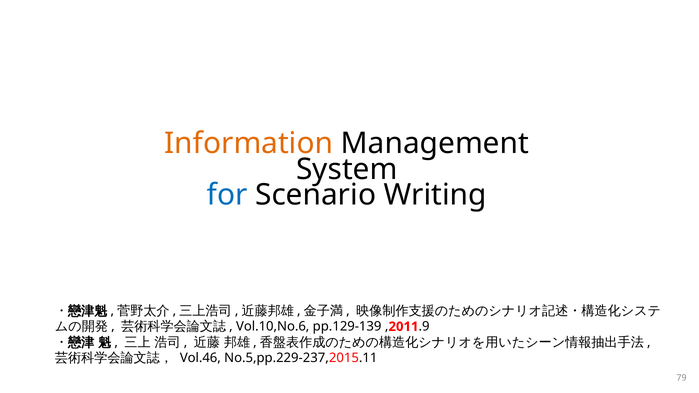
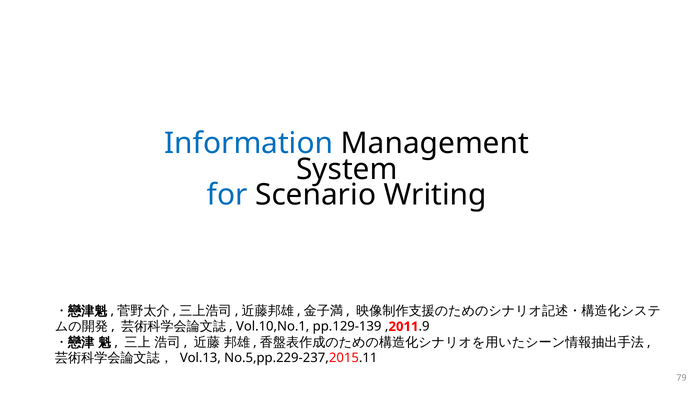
Information colour: orange -> blue
Vol.10,No.6: Vol.10,No.6 -> Vol.10,No.1
Vol.46: Vol.46 -> Vol.13
